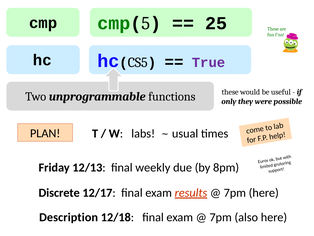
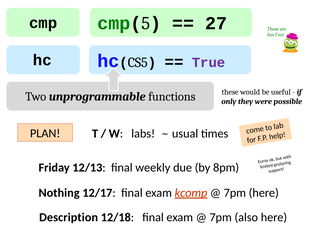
25: 25 -> 27
Discrete: Discrete -> Nothing
results: results -> kcomp
